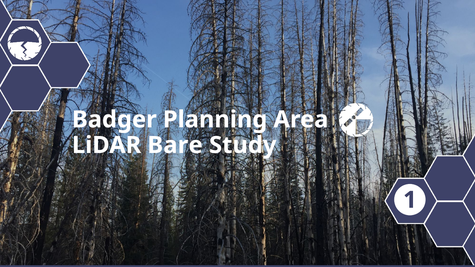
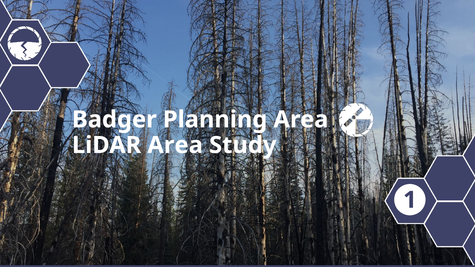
LiDAR Bare: Bare -> Area
